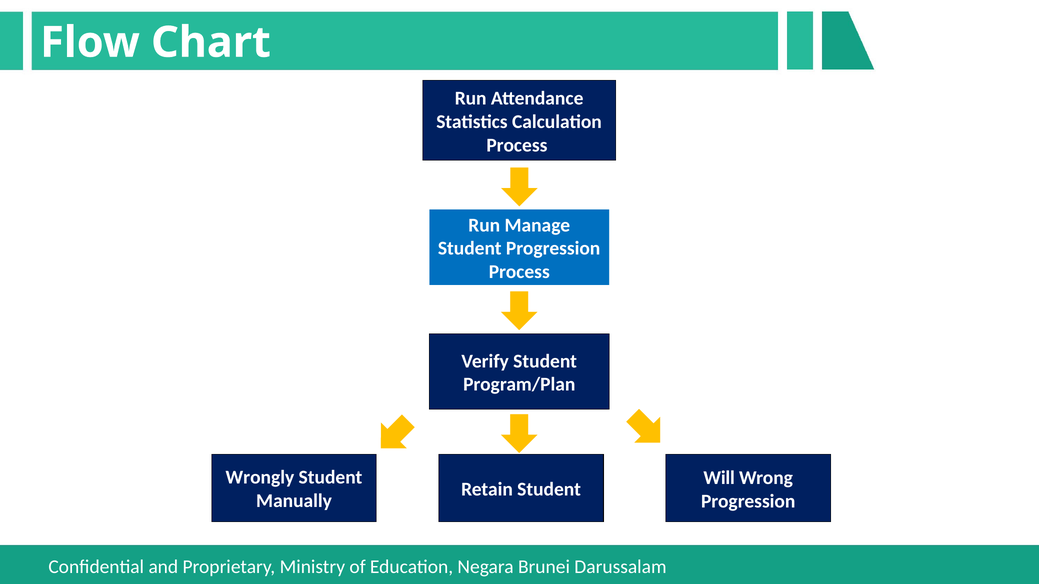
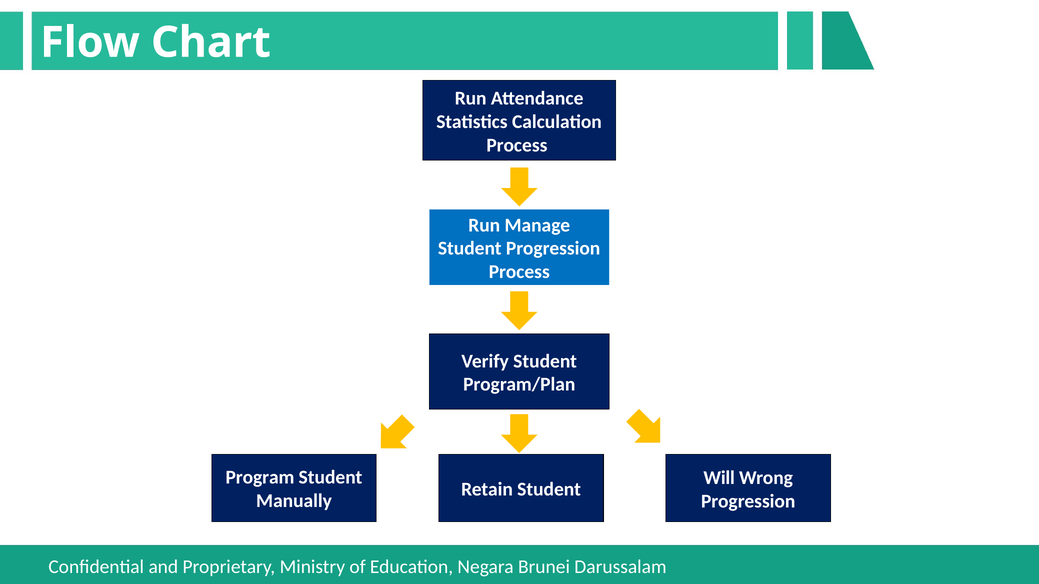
Wrongly: Wrongly -> Program
